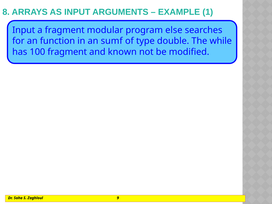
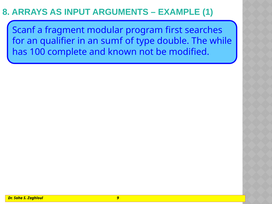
Input at (24, 30): Input -> Scanf
else: else -> first
function: function -> qualifier
100 fragment: fragment -> complete
